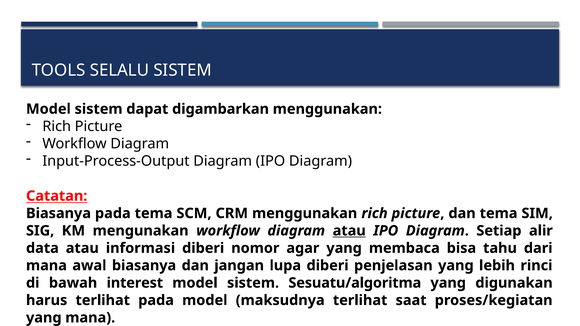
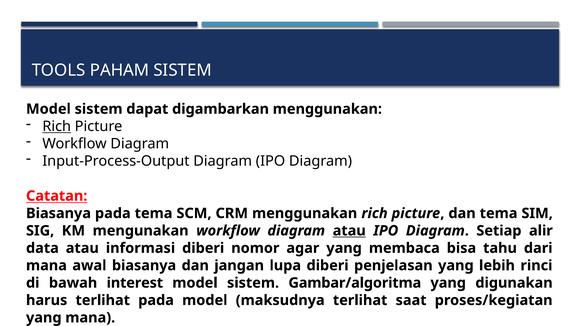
SELALU: SELALU -> PAHAM
Rich at (57, 126) underline: none -> present
Sesuatu/algoritma: Sesuatu/algoritma -> Gambar/algoritma
